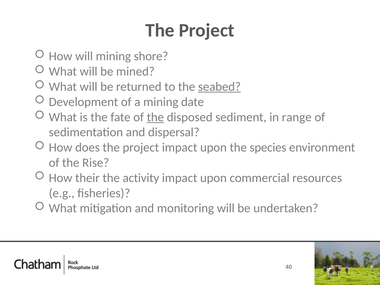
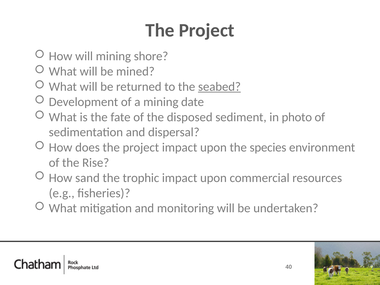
the at (155, 117) underline: present -> none
range: range -> photo
their: their -> sand
activity: activity -> trophic
